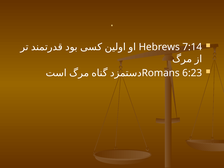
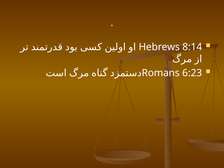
7:14: 7:14 -> 8:14
